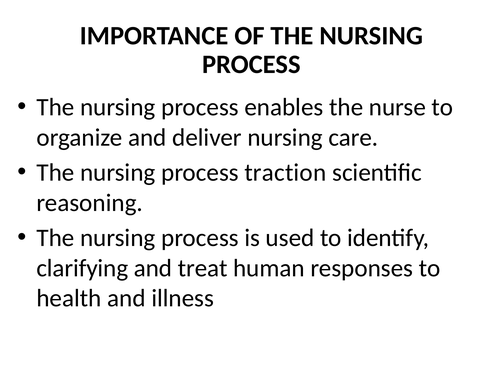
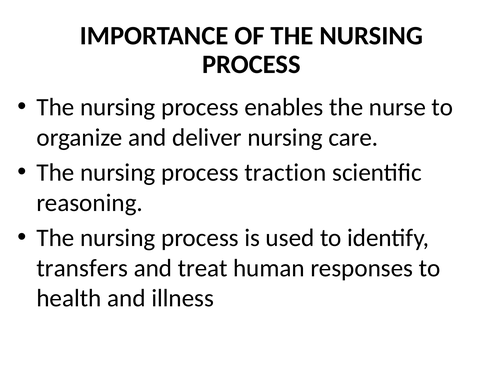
clarifying: clarifying -> transfers
